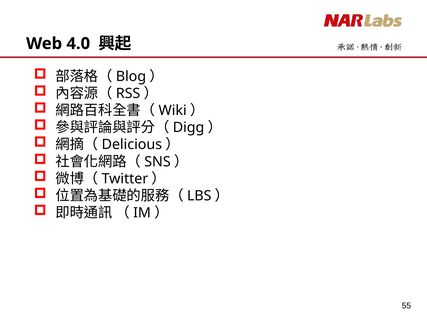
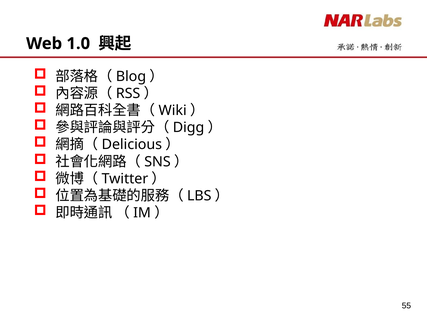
4.0: 4.0 -> 1.0
